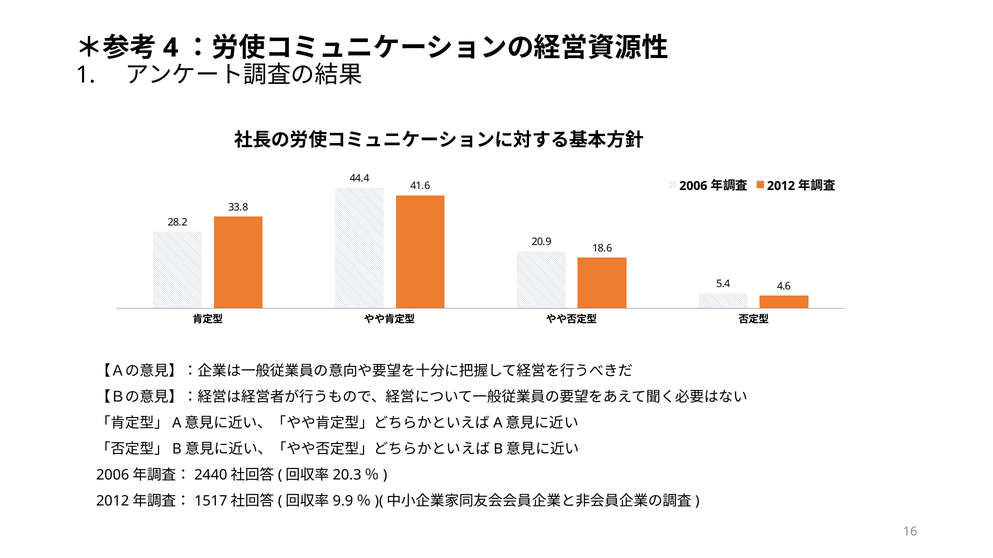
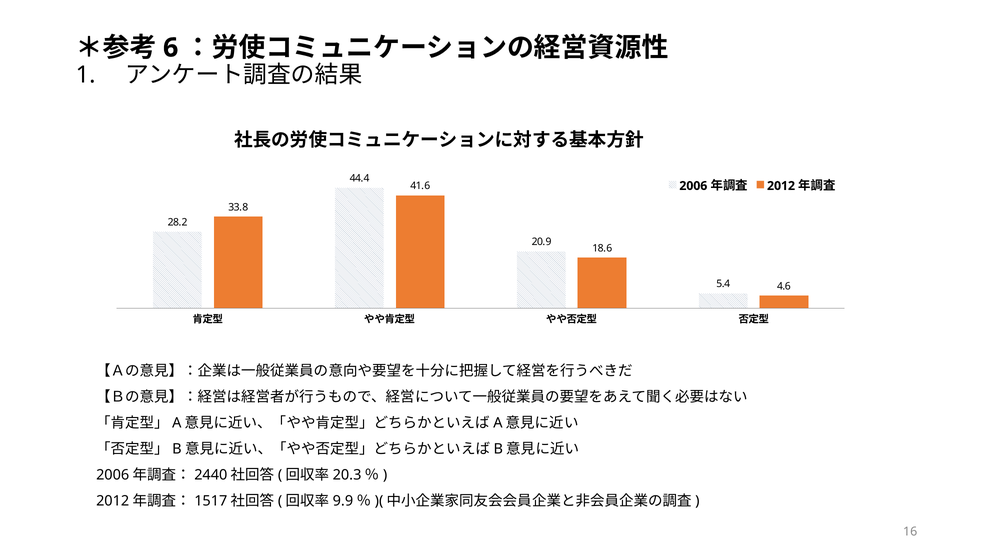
4: 4 -> 6
